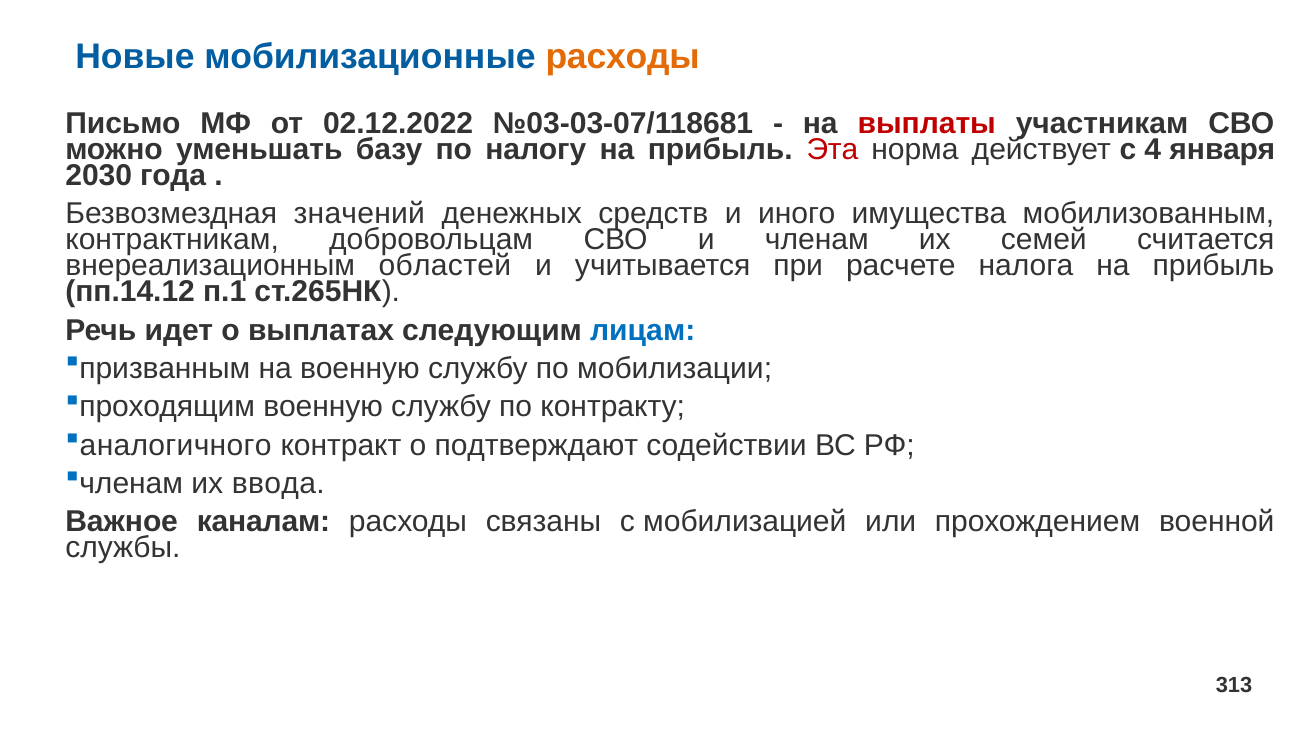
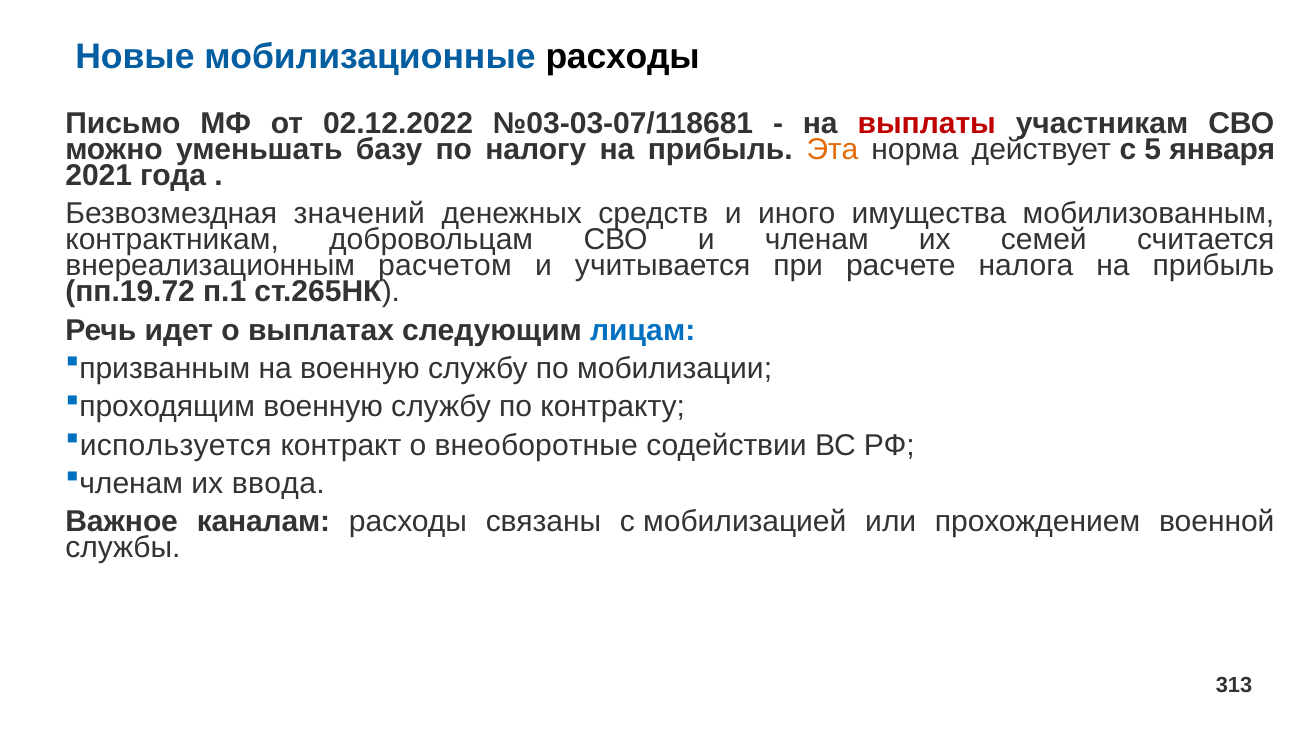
расходы at (623, 57) colour: orange -> black
Эта colour: red -> orange
4: 4 -> 5
2030: 2030 -> 2021
областей: областей -> расчетом
пп.14.12: пп.14.12 -> пп.19.72
аналогичного: аналогичного -> используется
подтверждают: подтверждают -> внеоборотные
